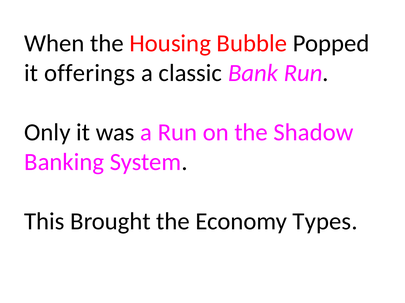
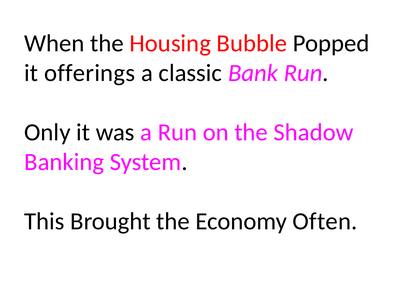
Types: Types -> Often
